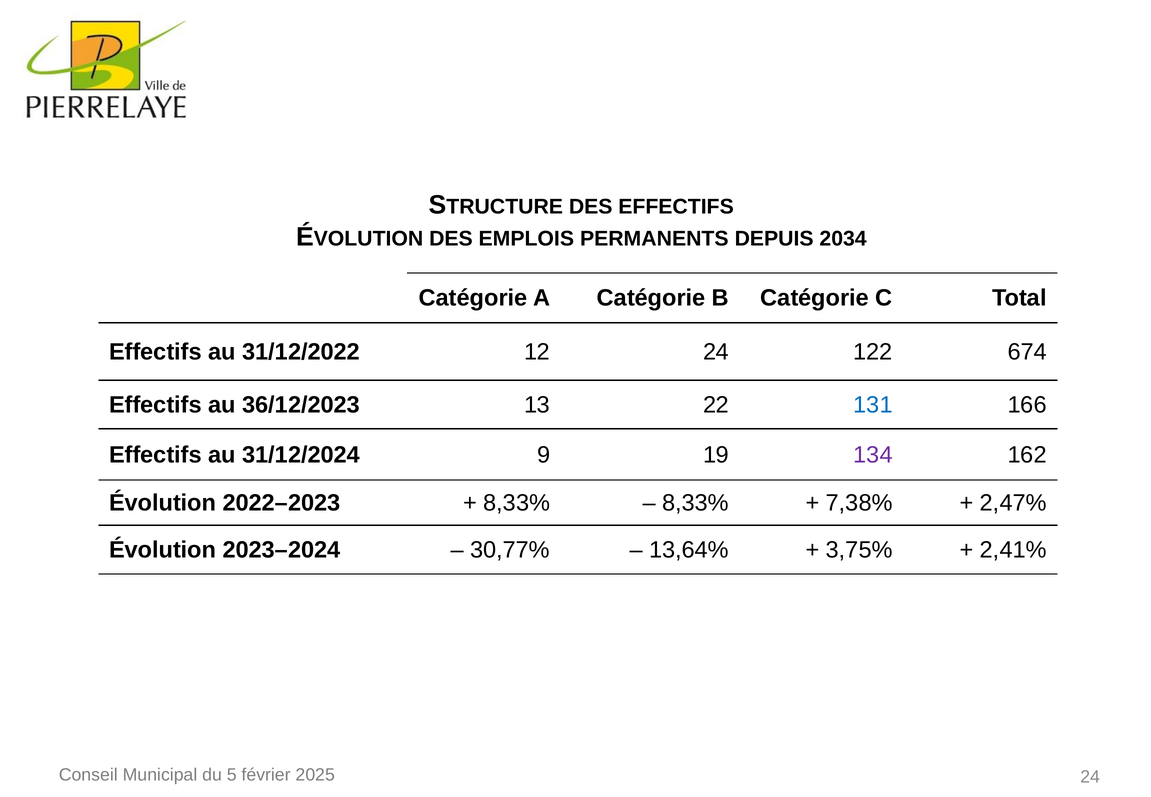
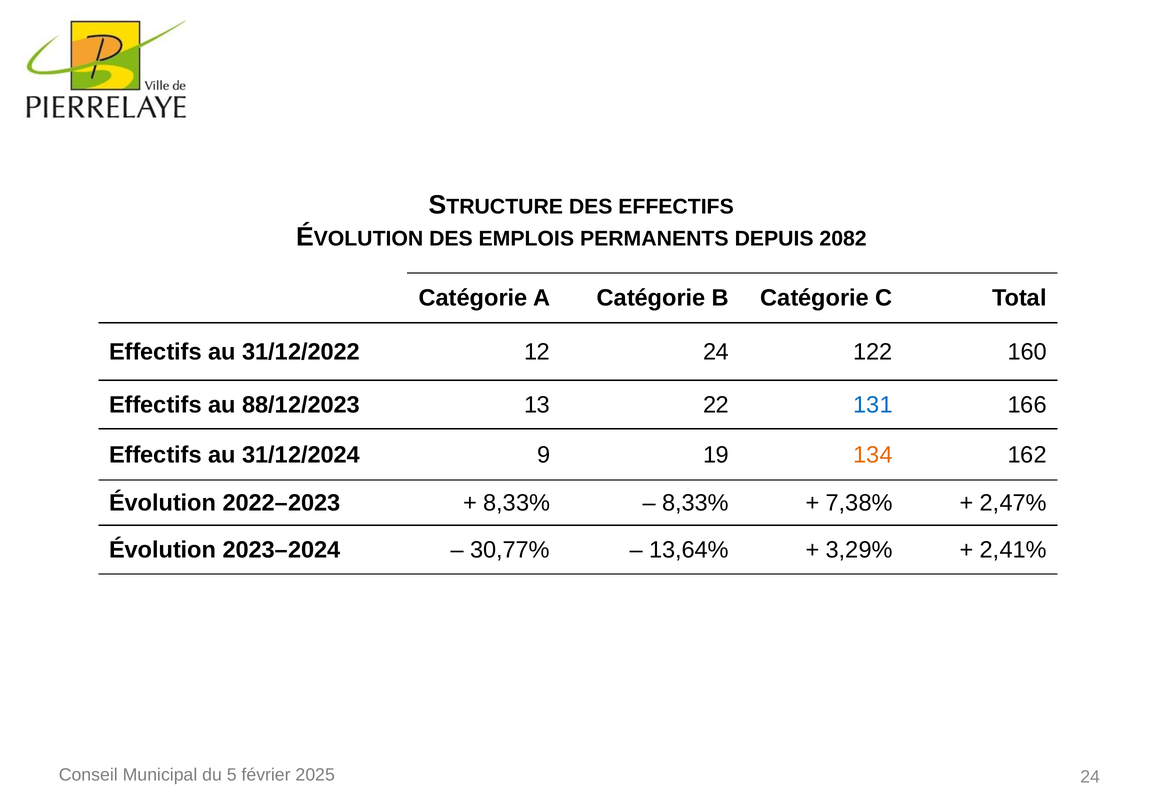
2034: 2034 -> 2082
674: 674 -> 160
36/12/2023: 36/12/2023 -> 88/12/2023
134 colour: purple -> orange
3,75%: 3,75% -> 3,29%
